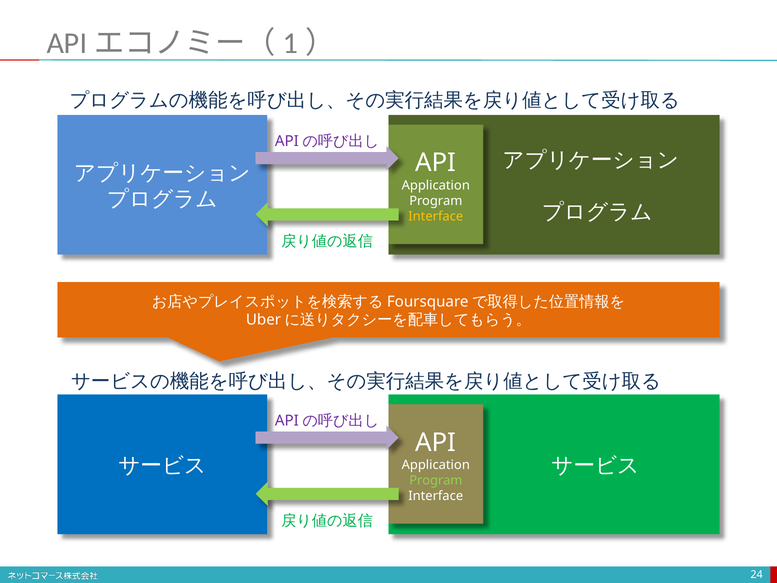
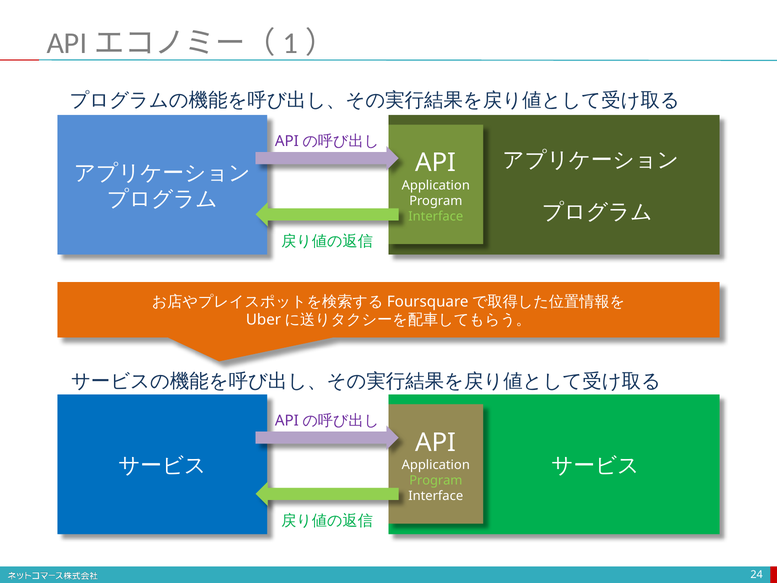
Interface at (436, 216) colour: yellow -> light green
